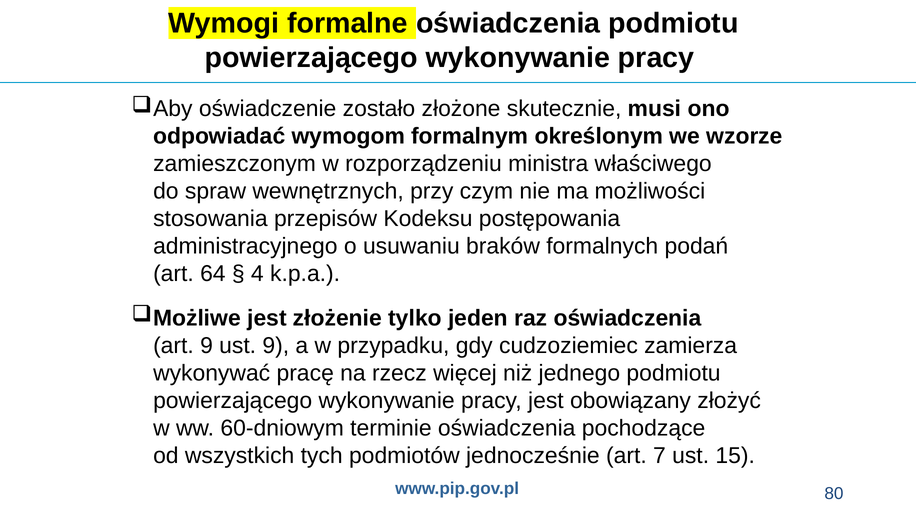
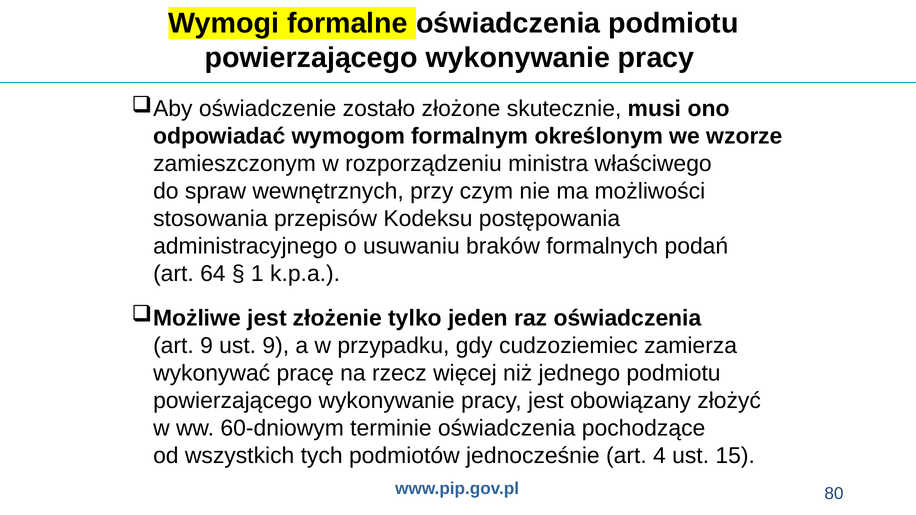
4: 4 -> 1
7: 7 -> 4
